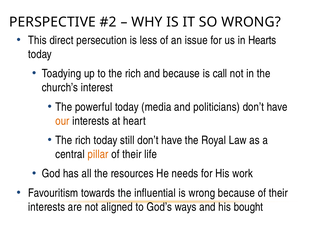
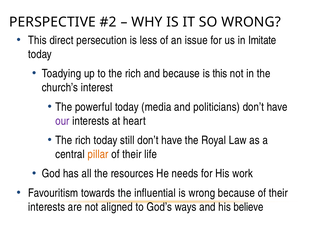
Hearts: Hearts -> Imitate
is call: call -> this
our colour: orange -> purple
bought: bought -> believe
